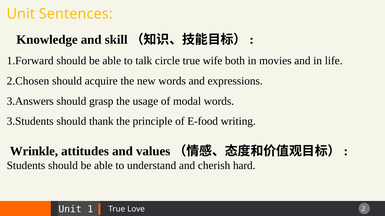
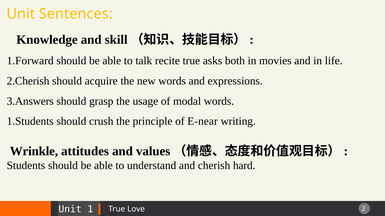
circle: circle -> recite
wife: wife -> asks
2.Chosen: 2.Chosen -> 2.Cherish
3.Students: 3.Students -> 1.Students
thank: thank -> crush
E-food: E-food -> E-near
